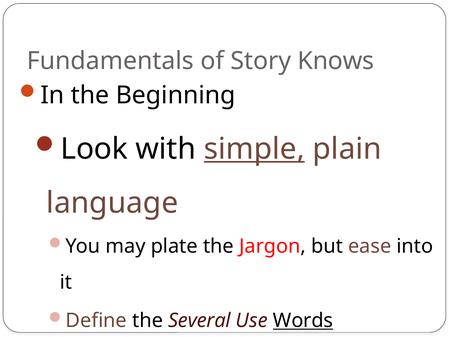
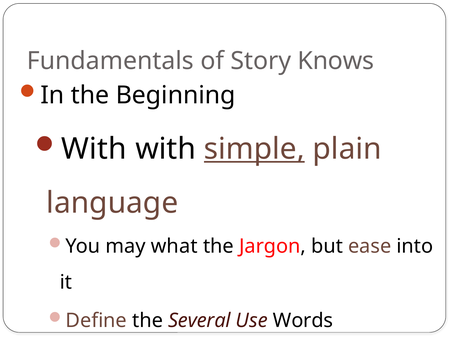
Look at (94, 149): Look -> With
plate: plate -> what
Words underline: present -> none
